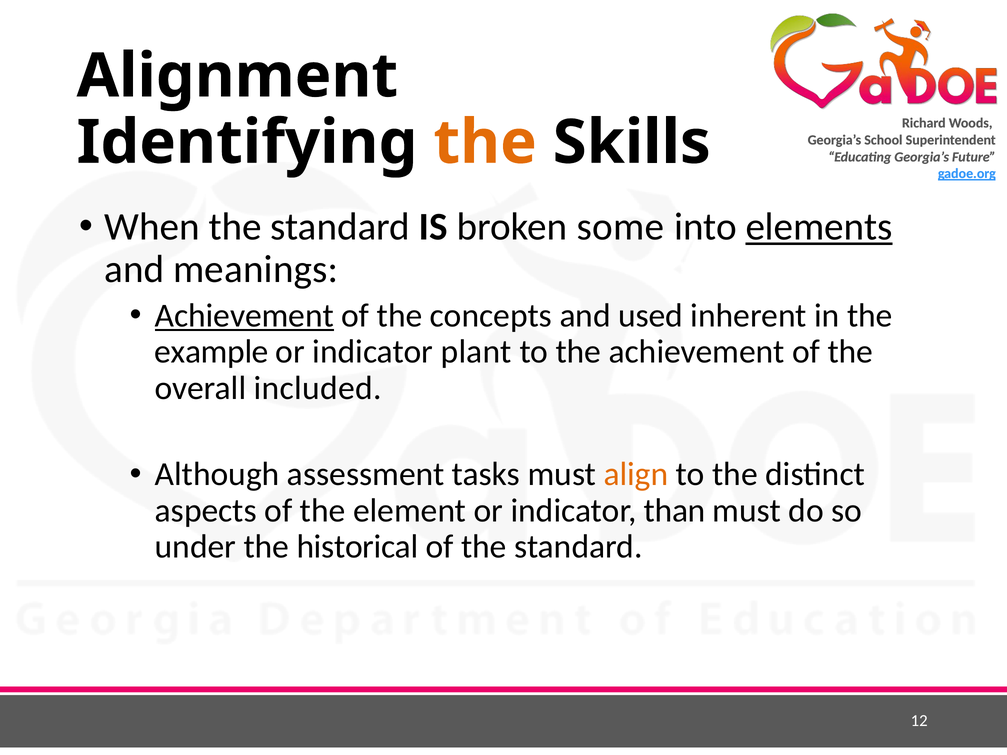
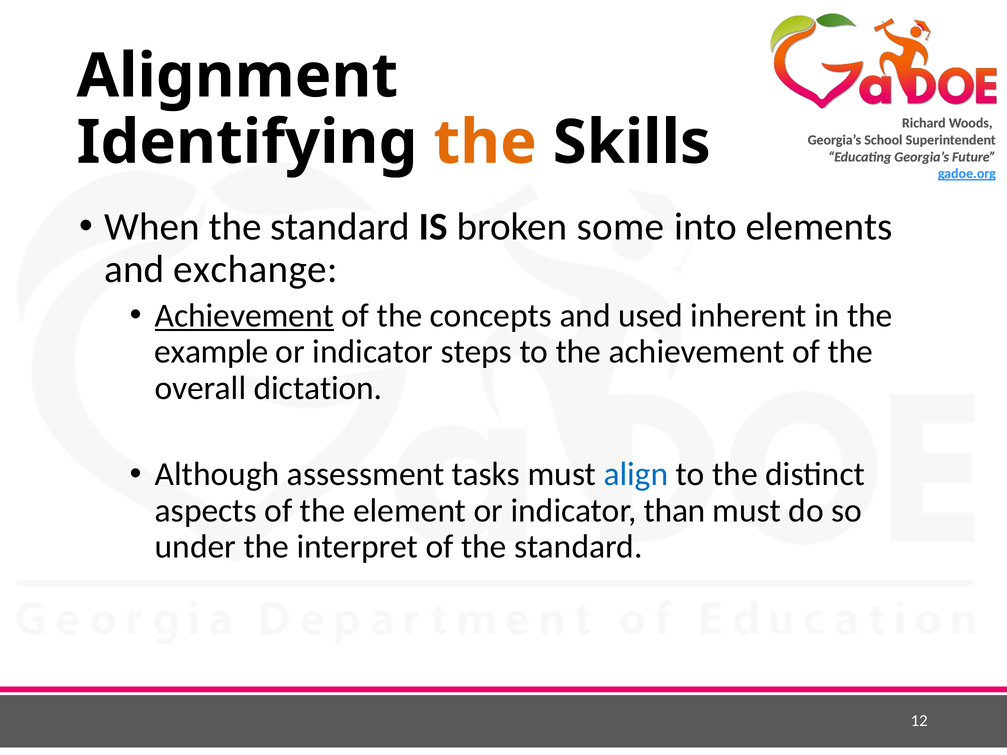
elements underline: present -> none
meanings: meanings -> exchange
plant: plant -> steps
included: included -> dictation
align colour: orange -> blue
historical: historical -> interpret
